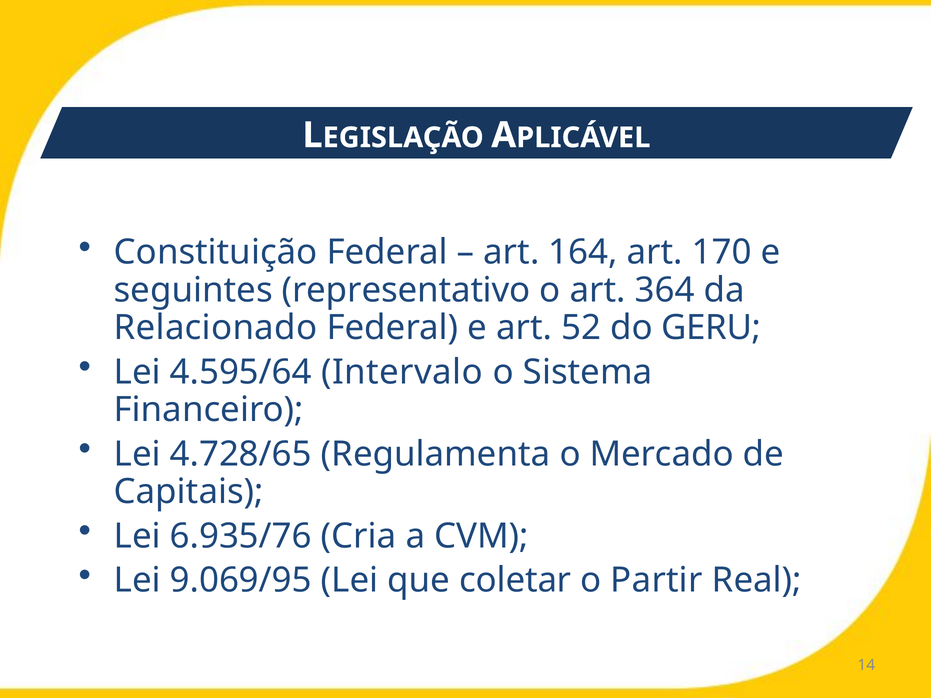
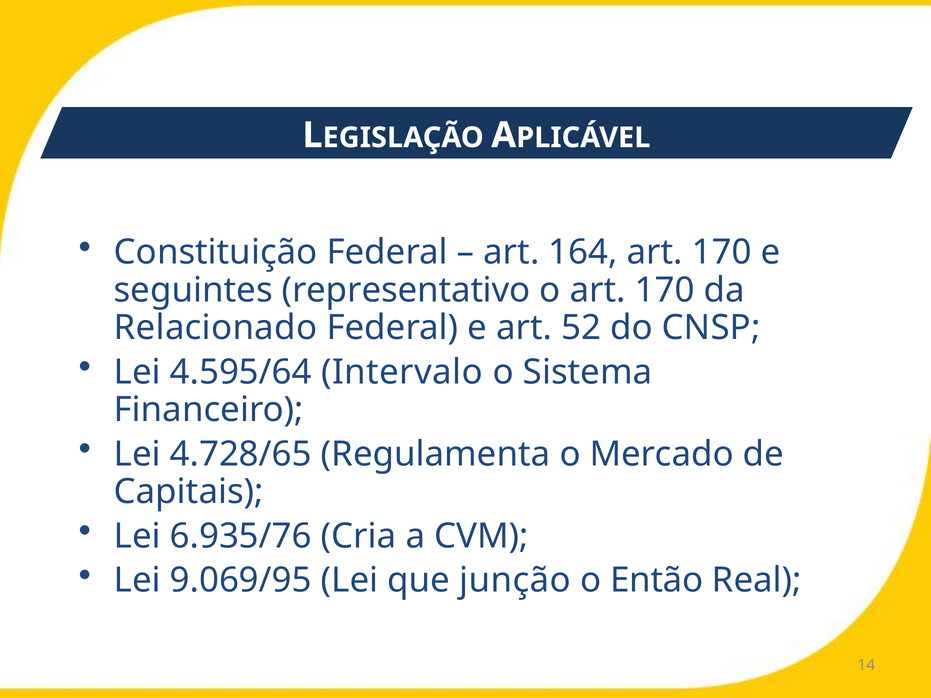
o art 364: 364 -> 170
GERU: GERU -> CNSP
coletar: coletar -> junção
Partir: Partir -> Então
